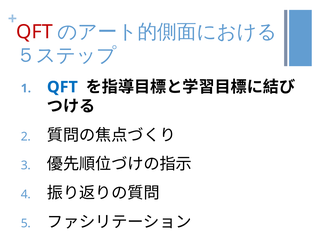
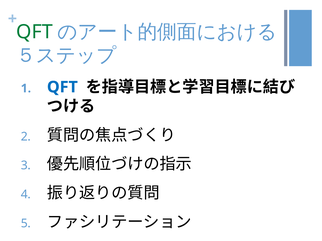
QFT at (34, 32) colour: red -> green
